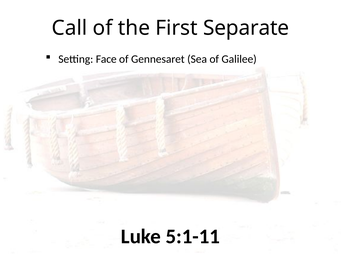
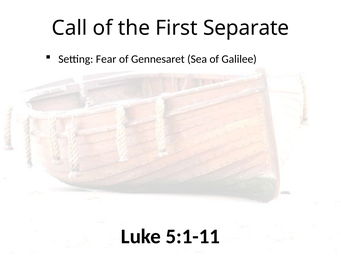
Face: Face -> Fear
